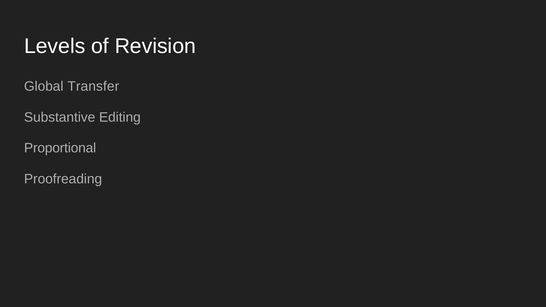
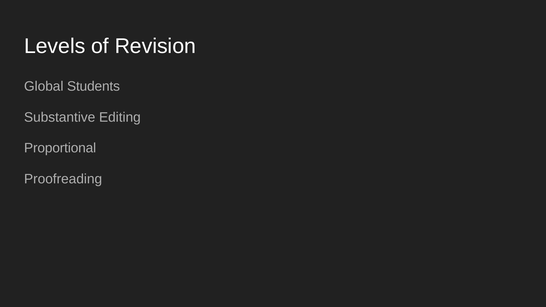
Transfer: Transfer -> Students
